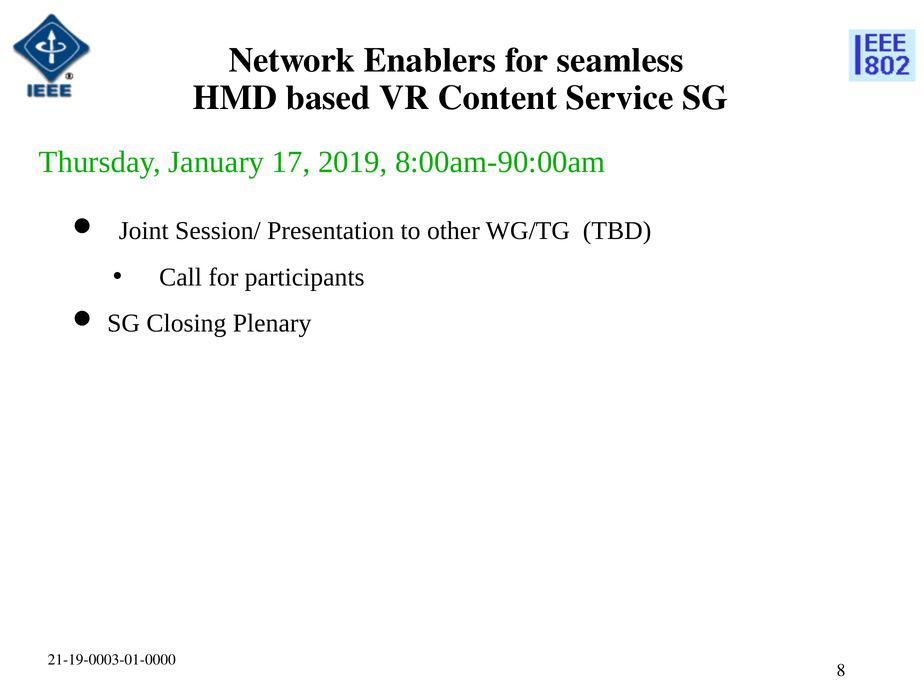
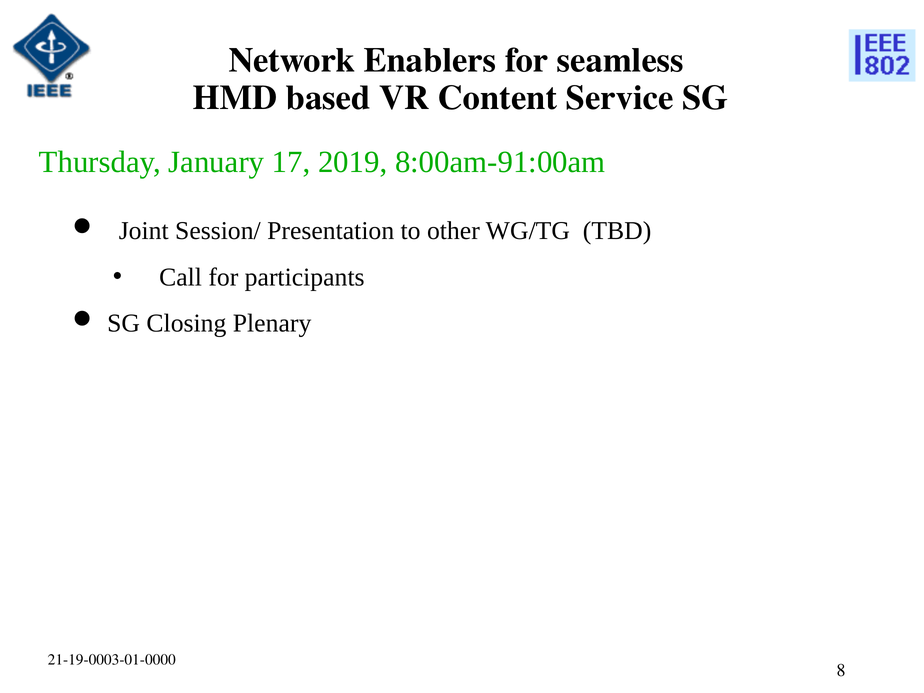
8:00am-90:00am: 8:00am-90:00am -> 8:00am-91:00am
